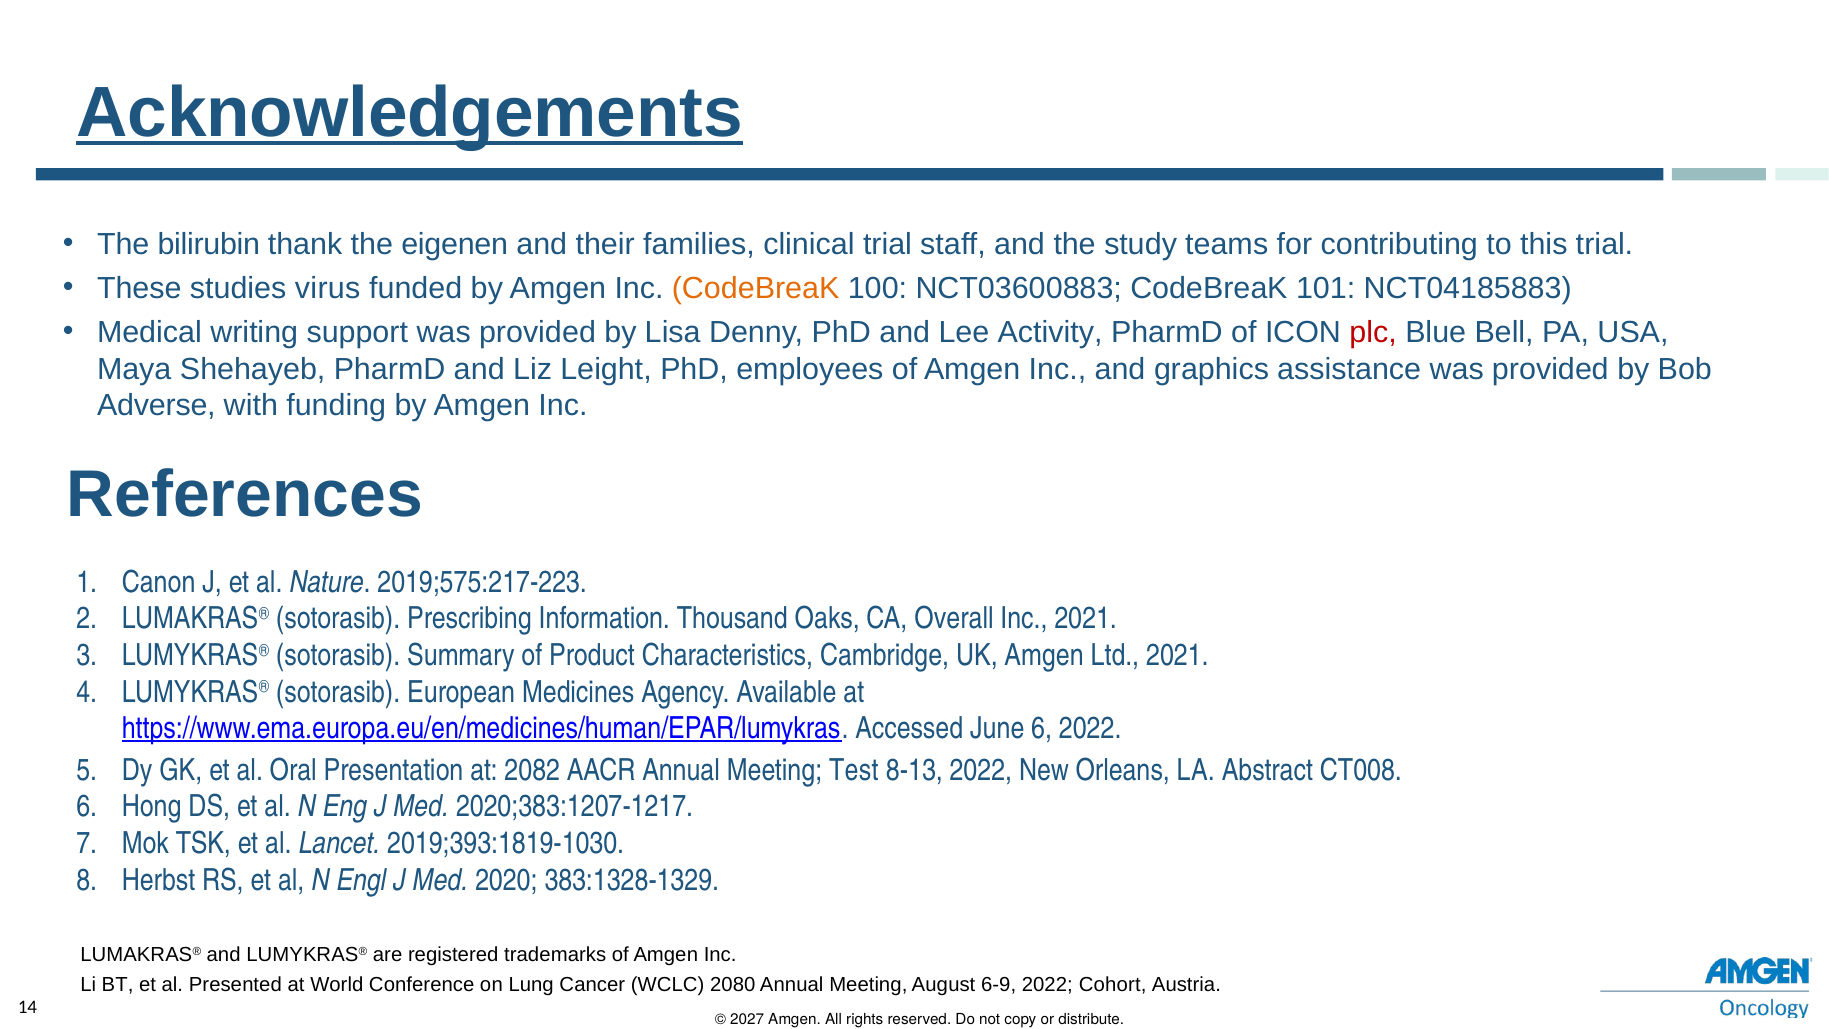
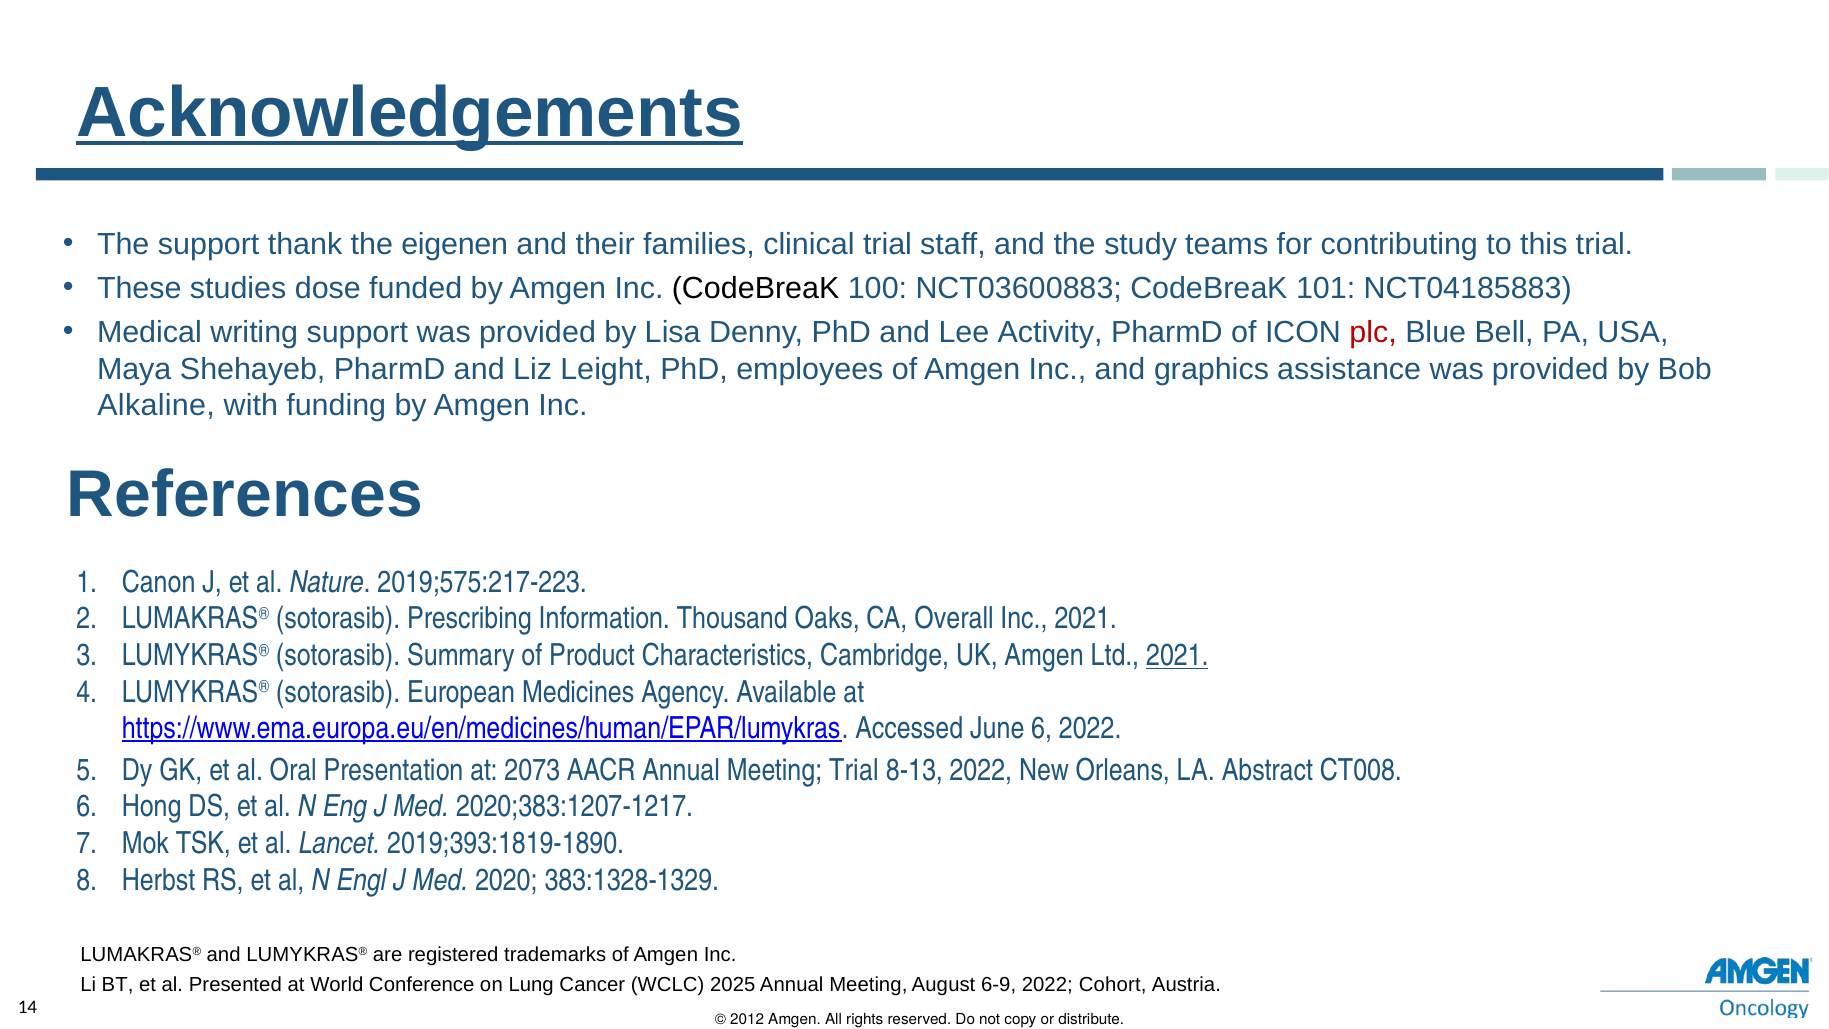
The bilirubin: bilirubin -> support
virus: virus -> dose
CodeBreaK at (756, 288) colour: orange -> black
Adverse: Adverse -> Alkaline
2021 at (1177, 655) underline: none -> present
2082: 2082 -> 2073
Meeting Test: Test -> Trial
2019;393:1819-1030: 2019;393:1819-1030 -> 2019;393:1819-1890
2080: 2080 -> 2025
2027: 2027 -> 2012
